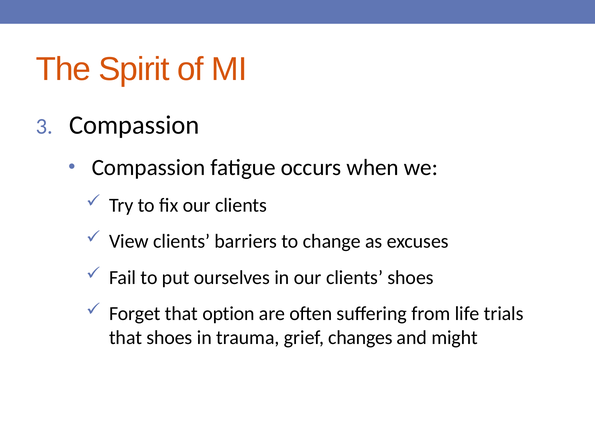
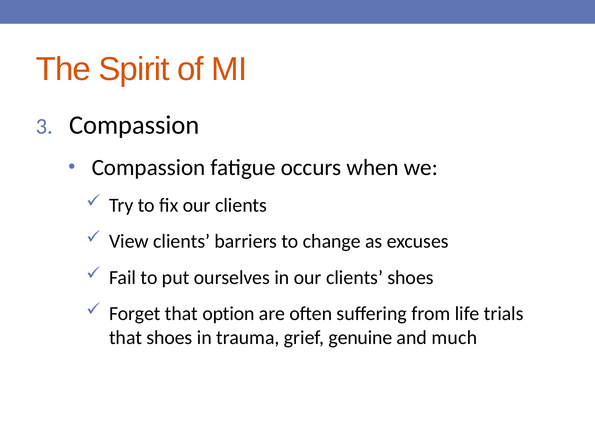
changes: changes -> genuine
might: might -> much
